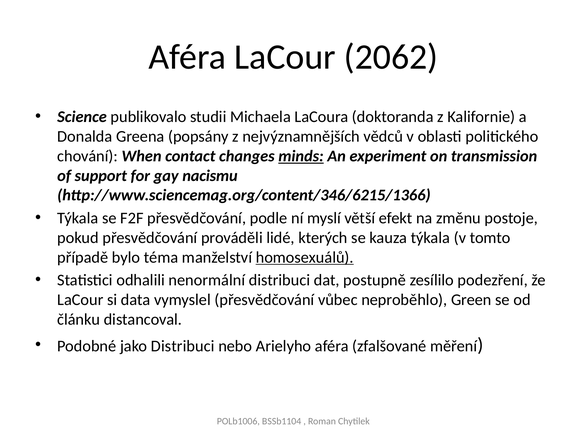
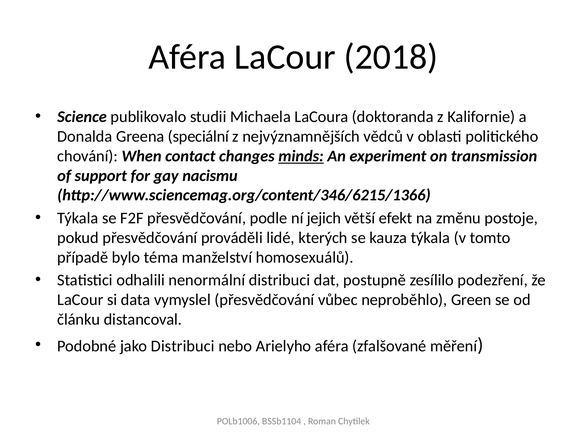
2062: 2062 -> 2018
popsány: popsány -> speciální
myslí: myslí -> jejich
homosexuálů underline: present -> none
